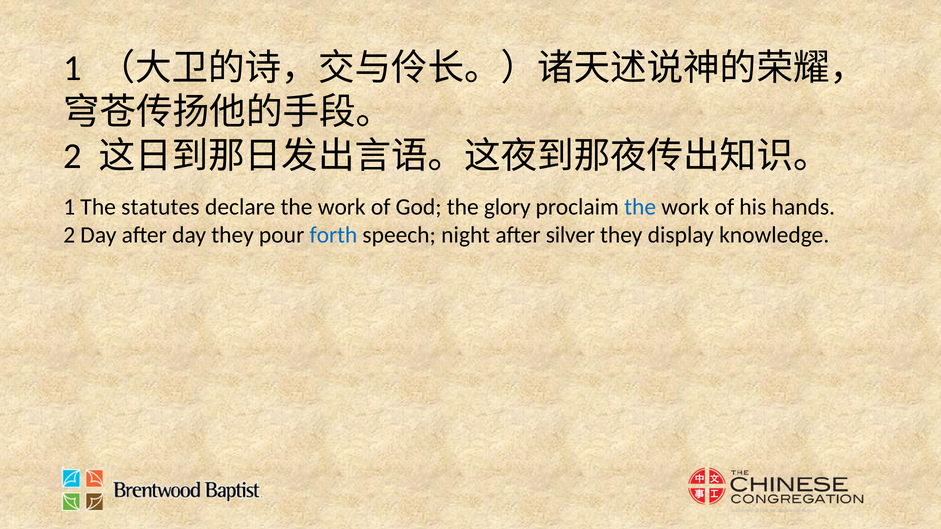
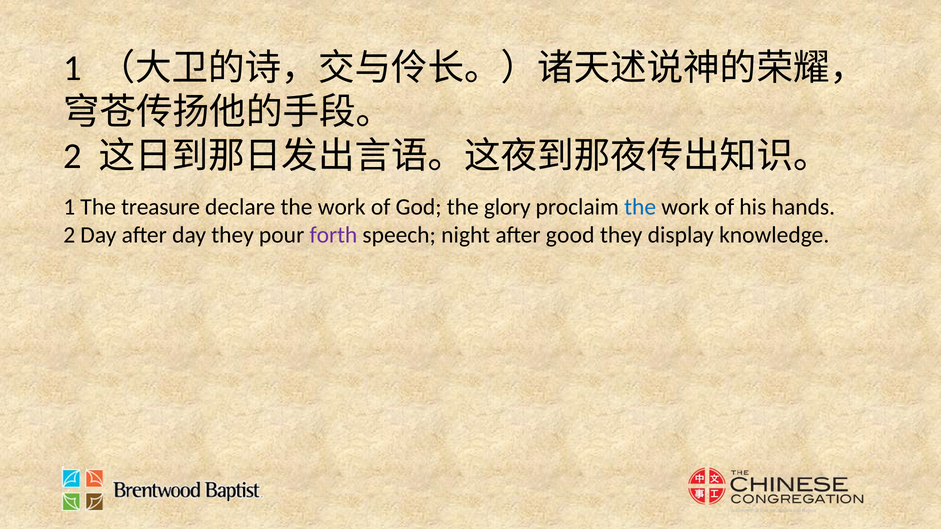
statutes: statutes -> treasure
forth colour: blue -> purple
silver: silver -> good
